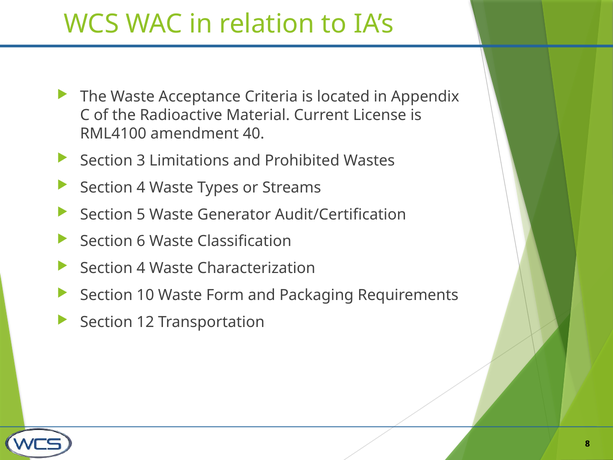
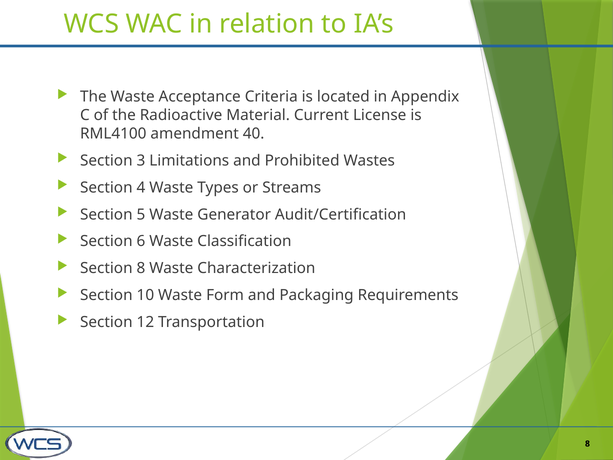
4 at (141, 268): 4 -> 8
